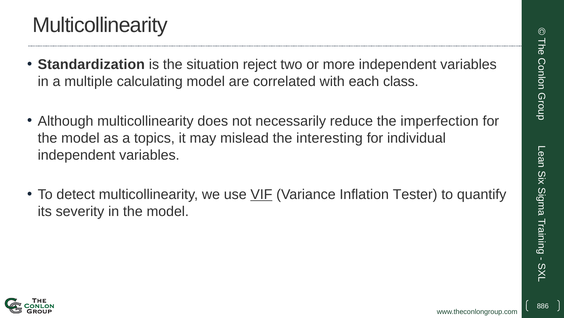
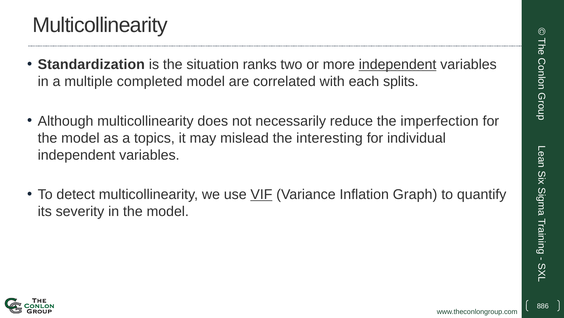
reject: reject -> ranks
independent at (398, 64) underline: none -> present
calculating: calculating -> completed
class: class -> splits
Tester: Tester -> Graph
